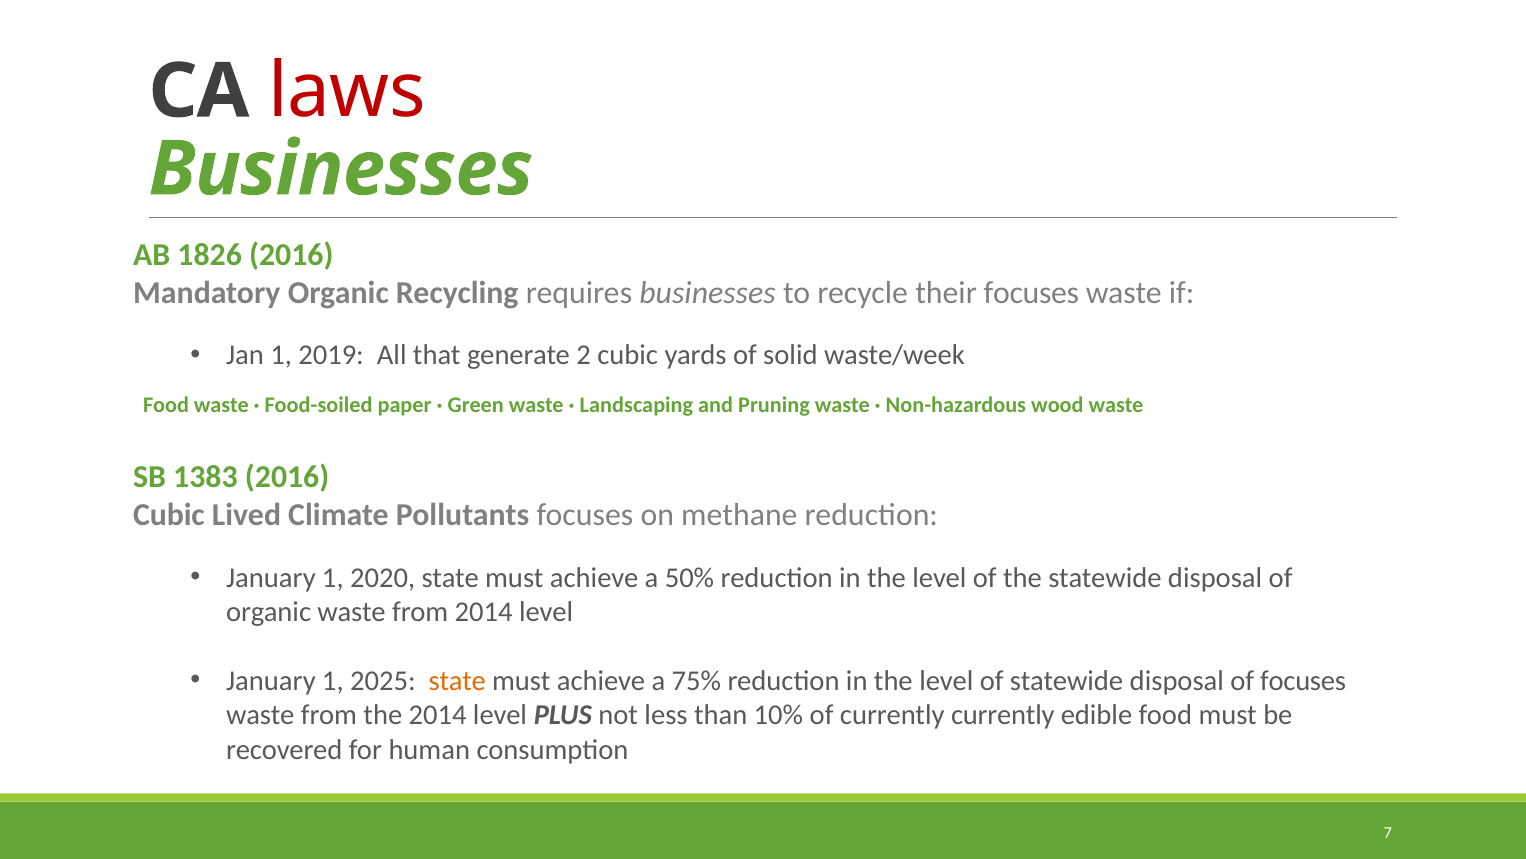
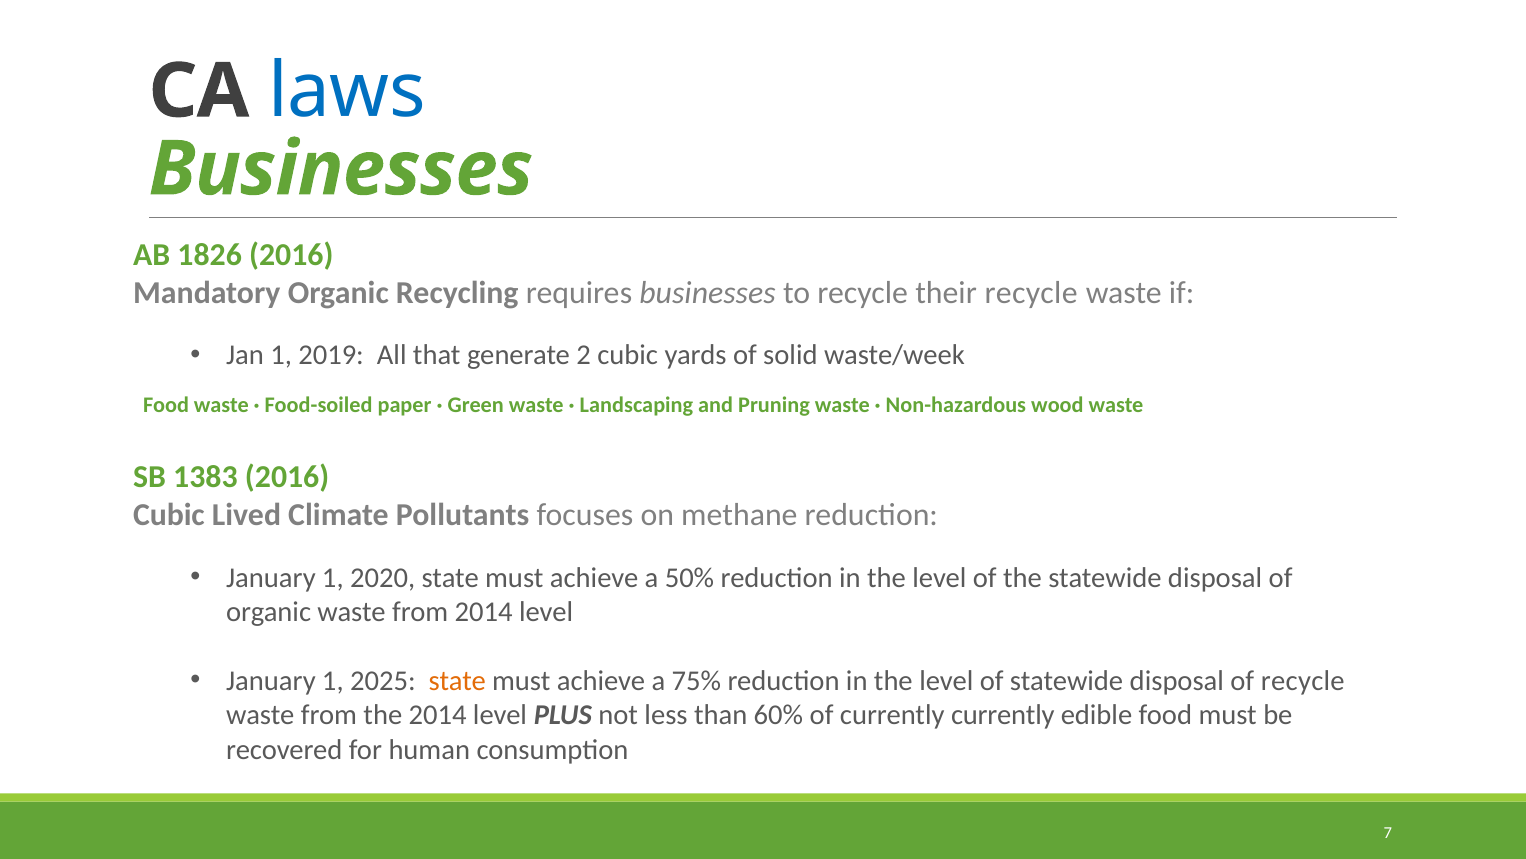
laws colour: red -> blue
their focuses: focuses -> recycle
of focuses: focuses -> recycle
10%: 10% -> 60%
